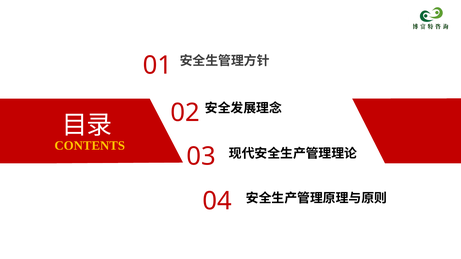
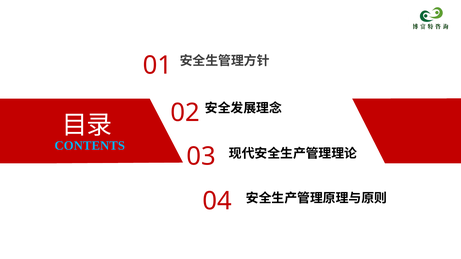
CONTENTS colour: yellow -> light blue
